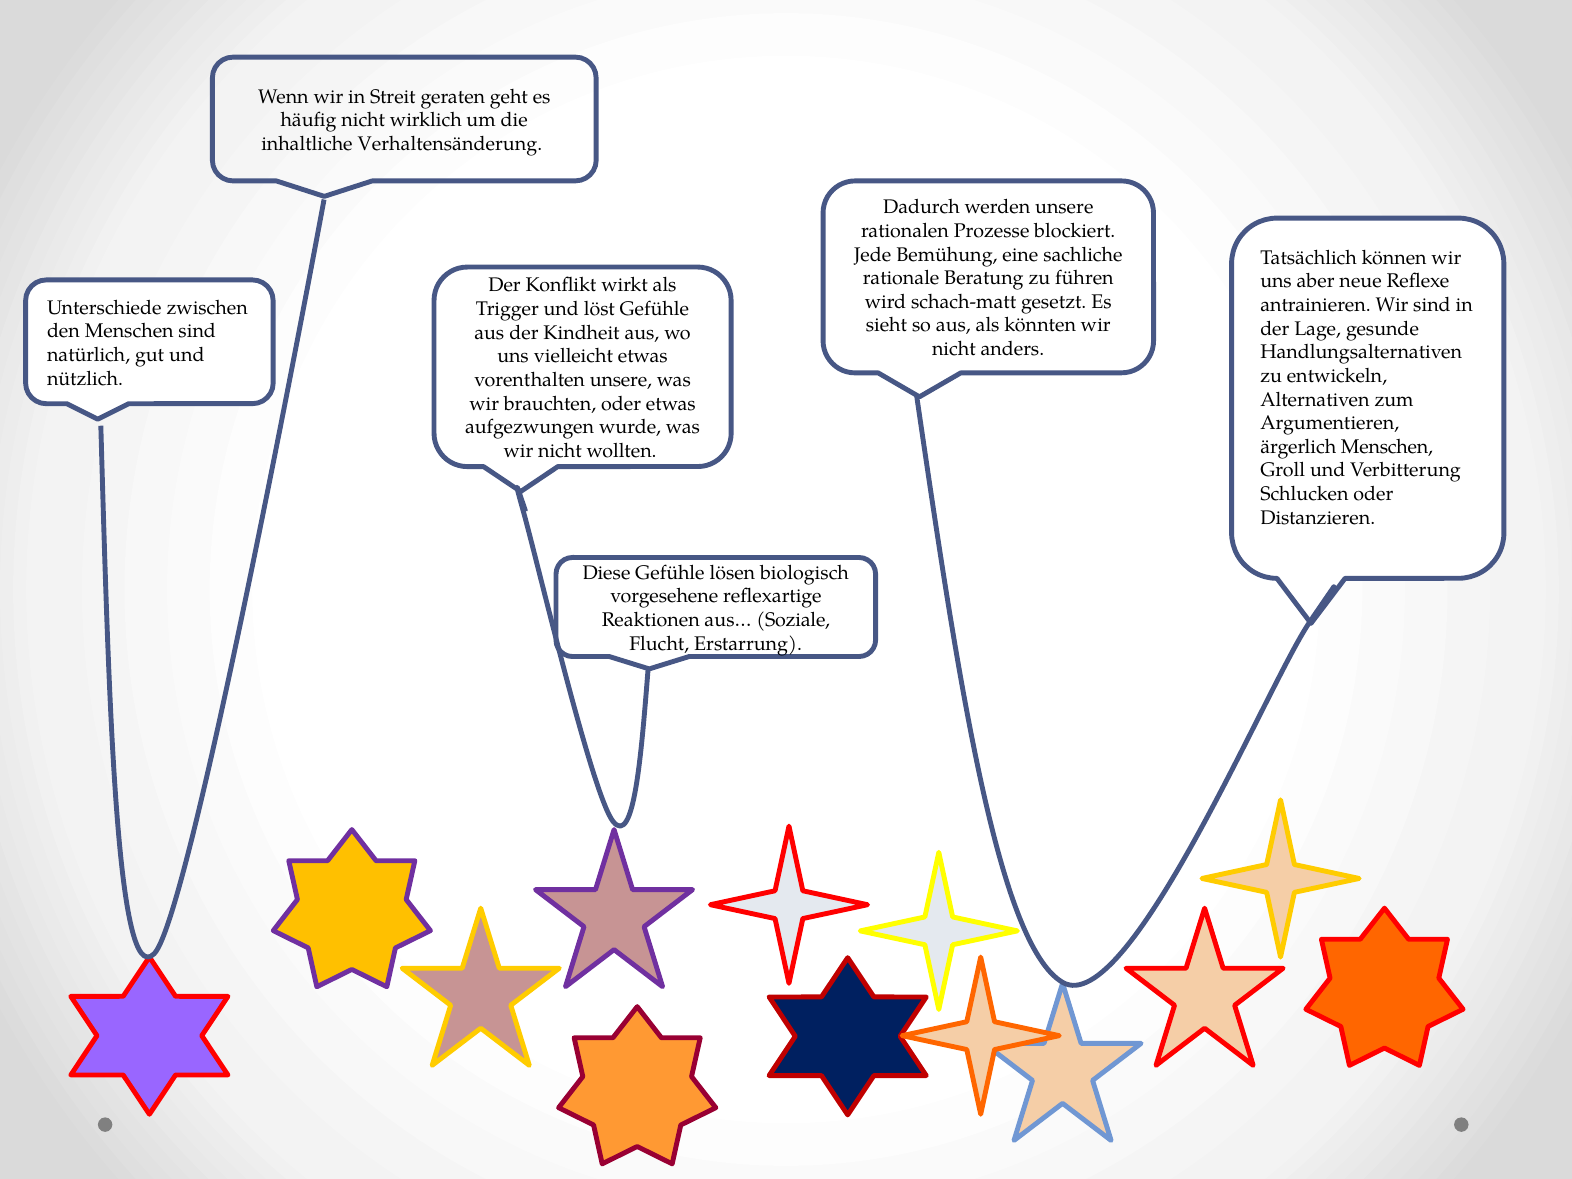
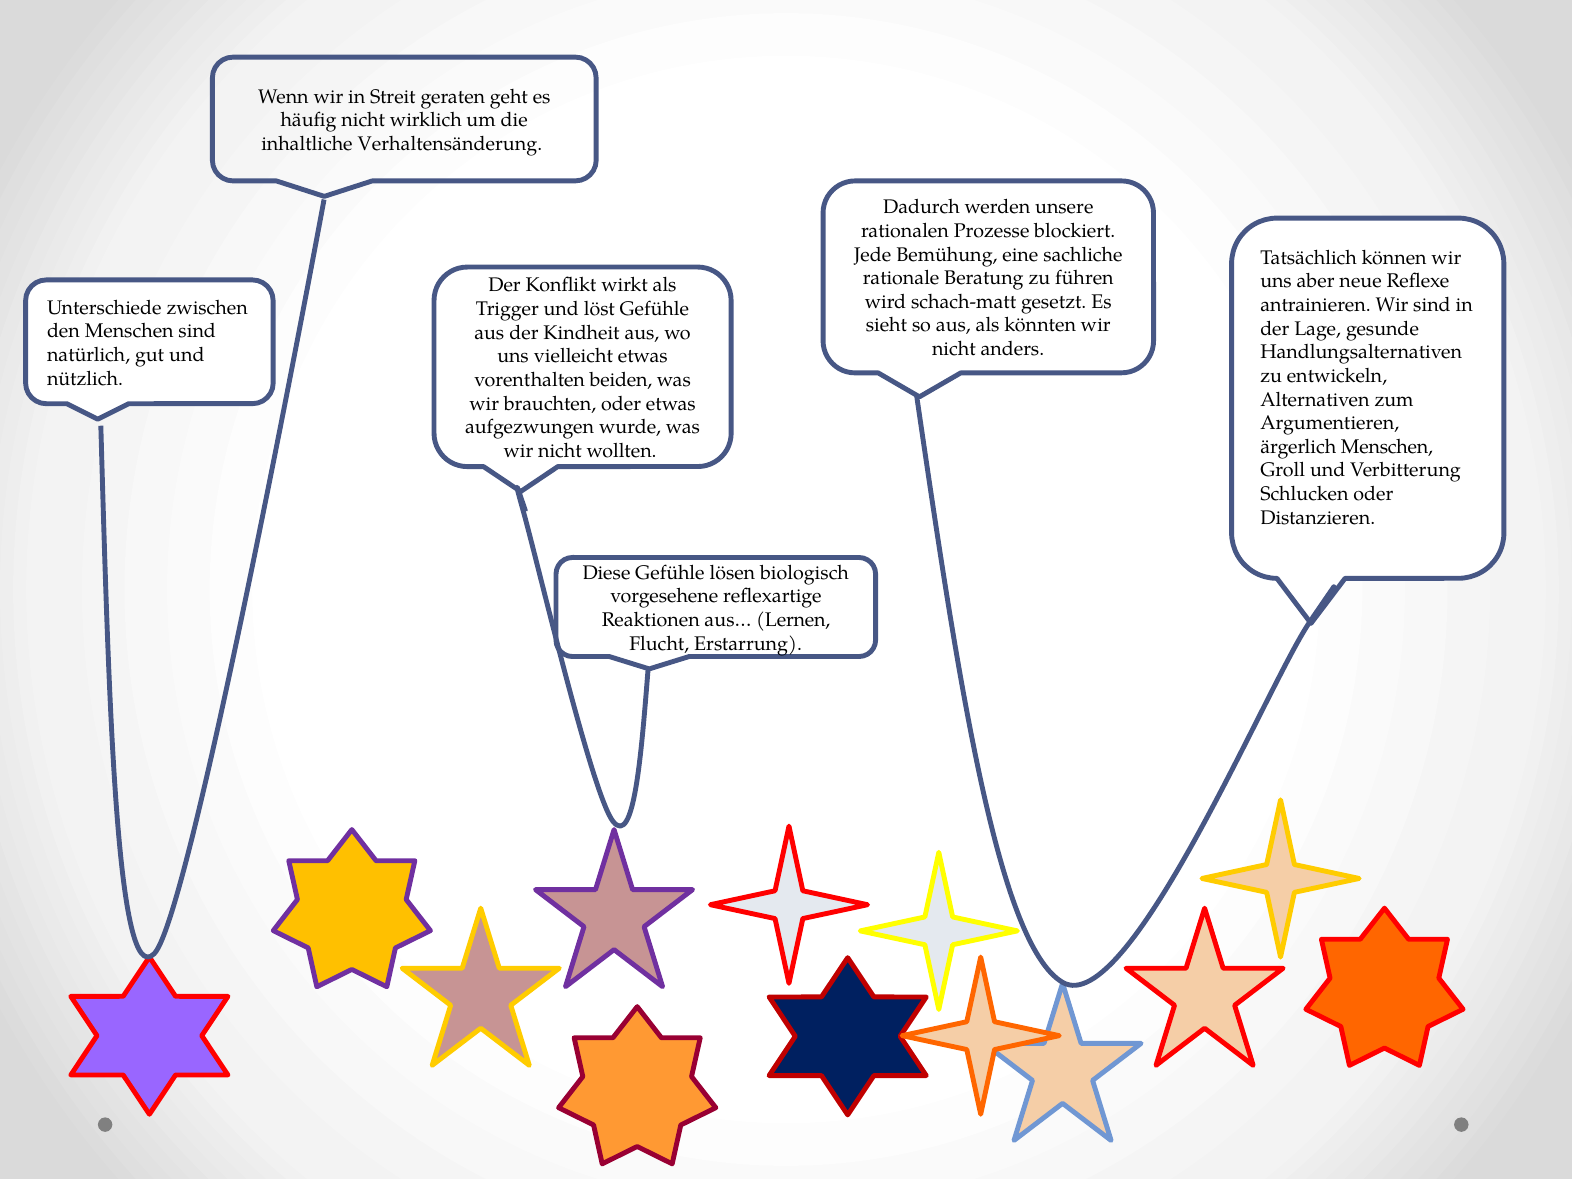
vorenthalten unsere: unsere -> beiden
Soziale: Soziale -> Lernen
